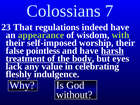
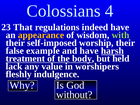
7: 7 -> 4
appearance colour: light green -> yellow
pointless: pointless -> example
eyes: eyes -> held
celebrating: celebrating -> worshipers
